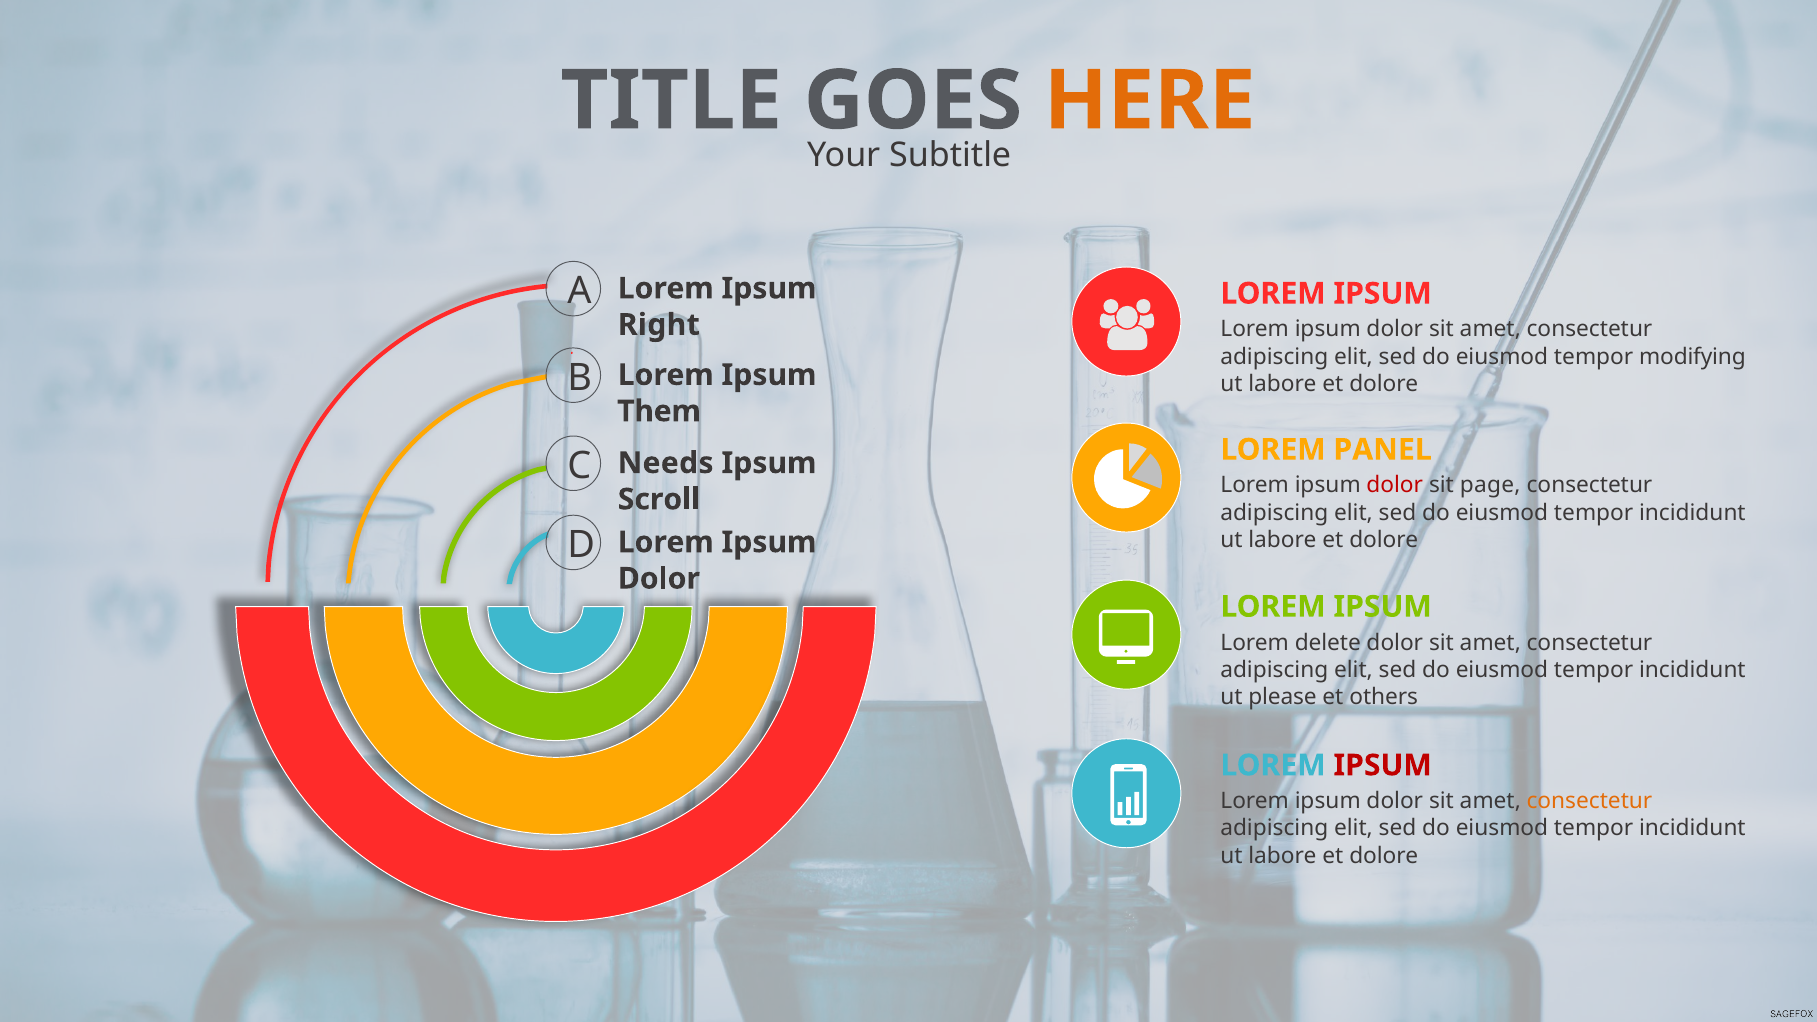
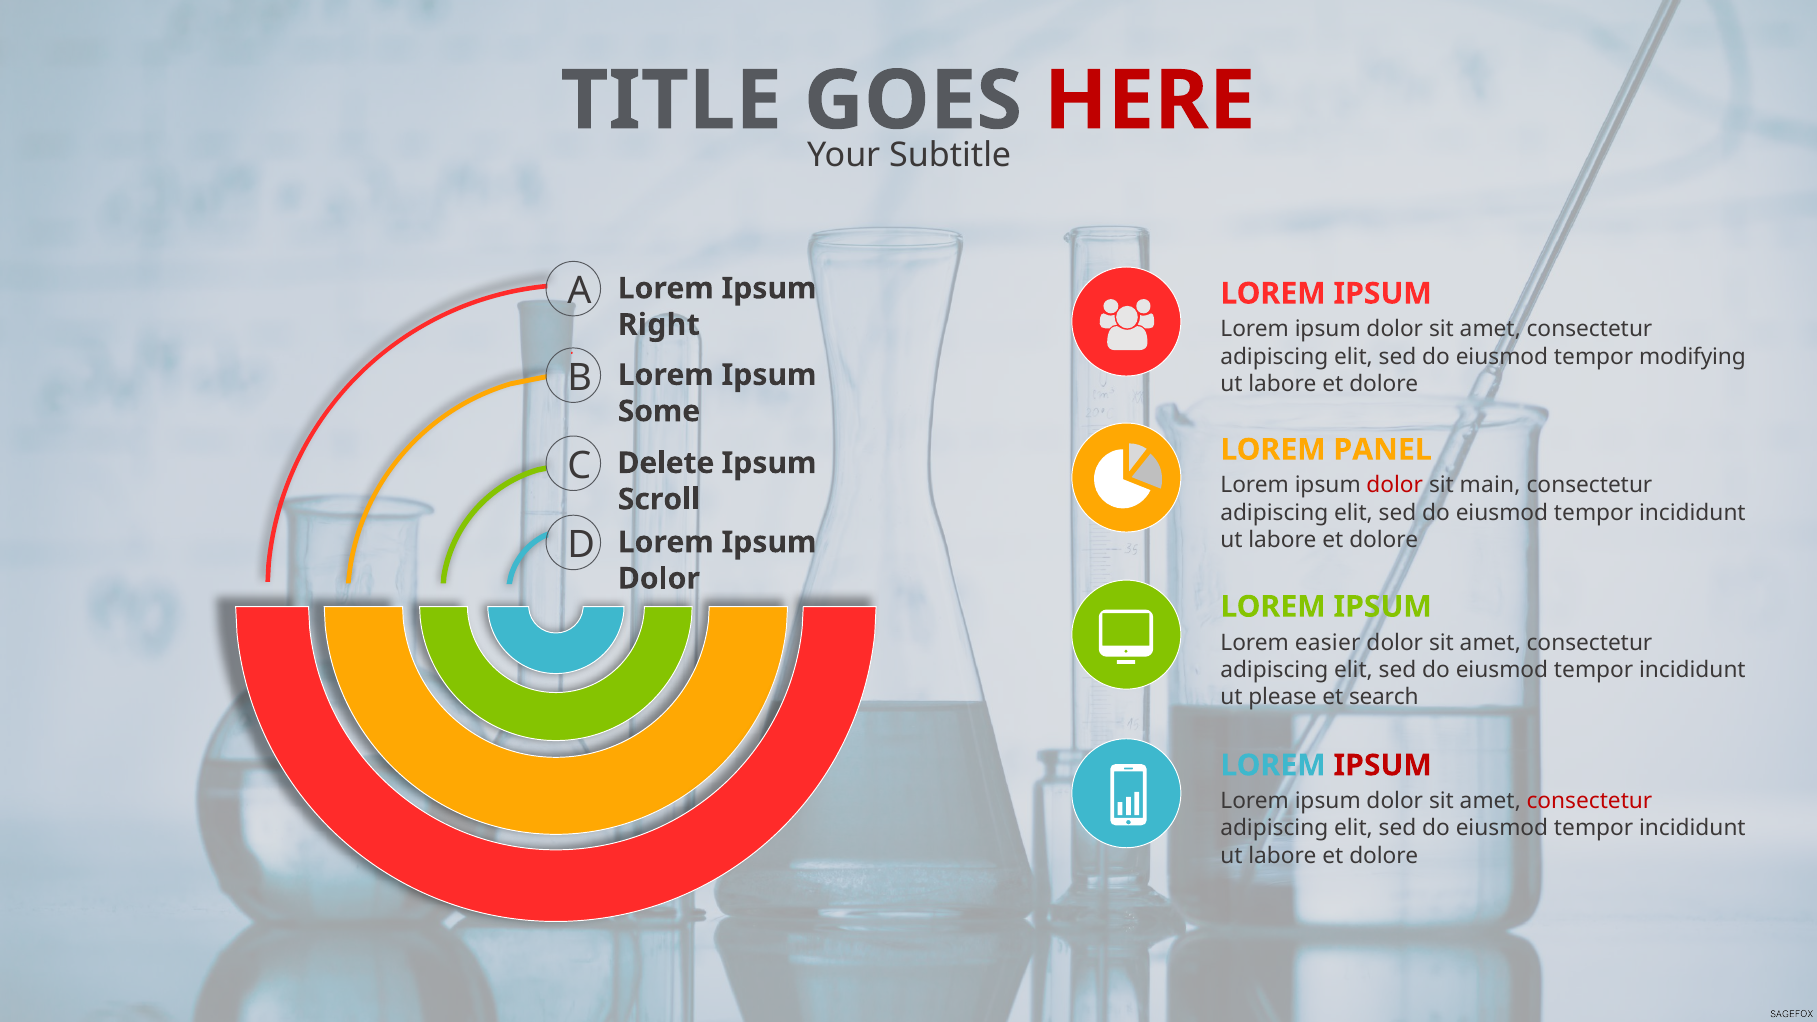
HERE colour: orange -> red
Them: Them -> Some
Needs: Needs -> Delete
page: page -> main
delete: delete -> easier
others: others -> search
consectetur at (1589, 801) colour: orange -> red
